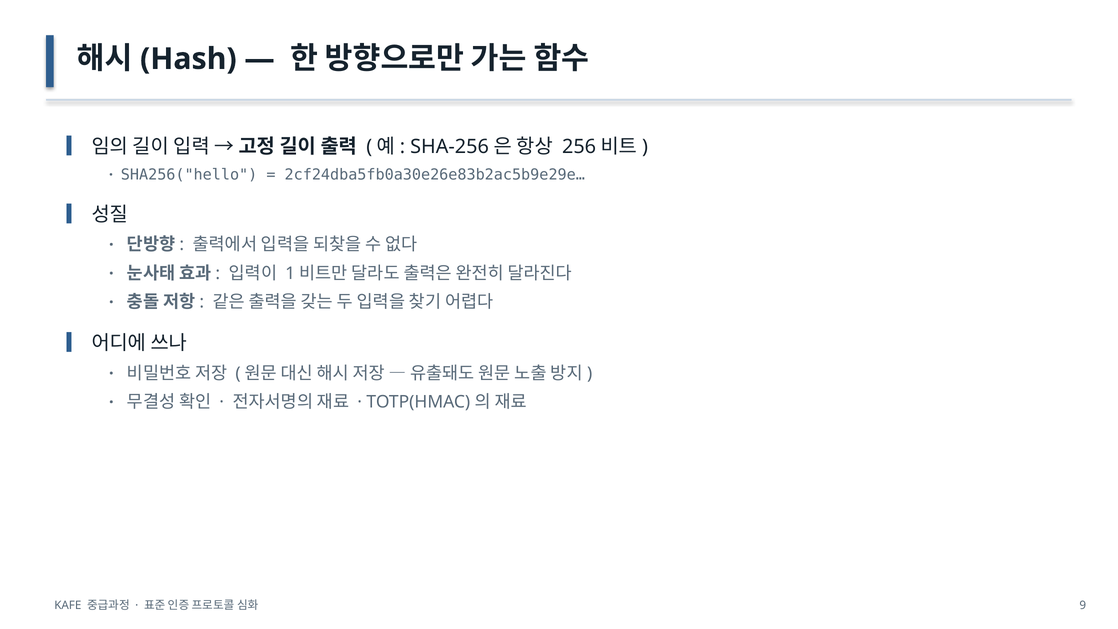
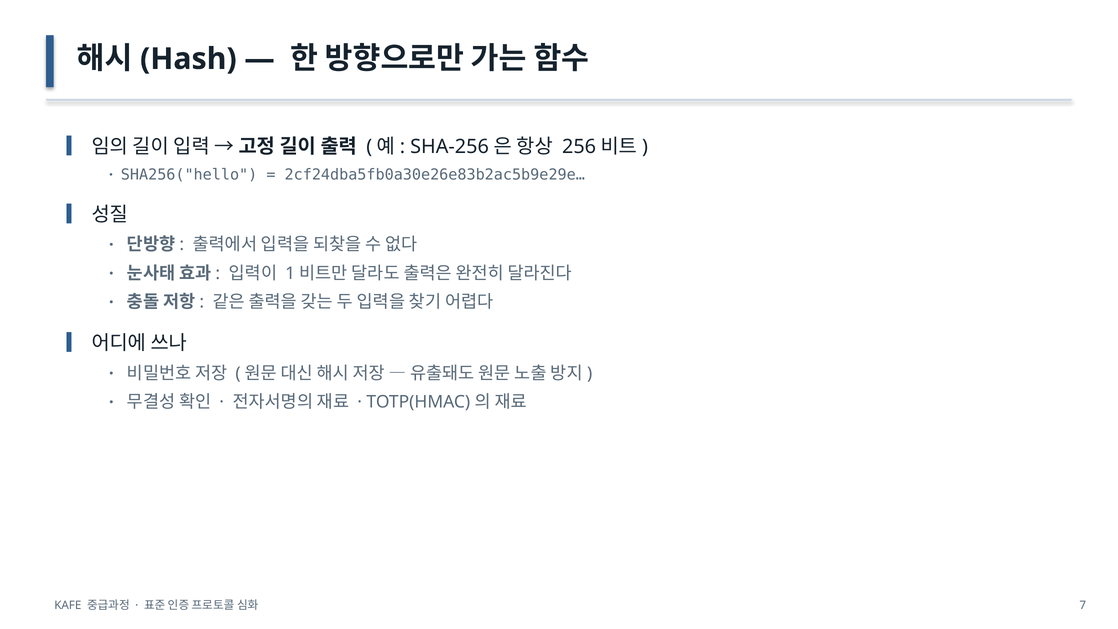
9: 9 -> 7
